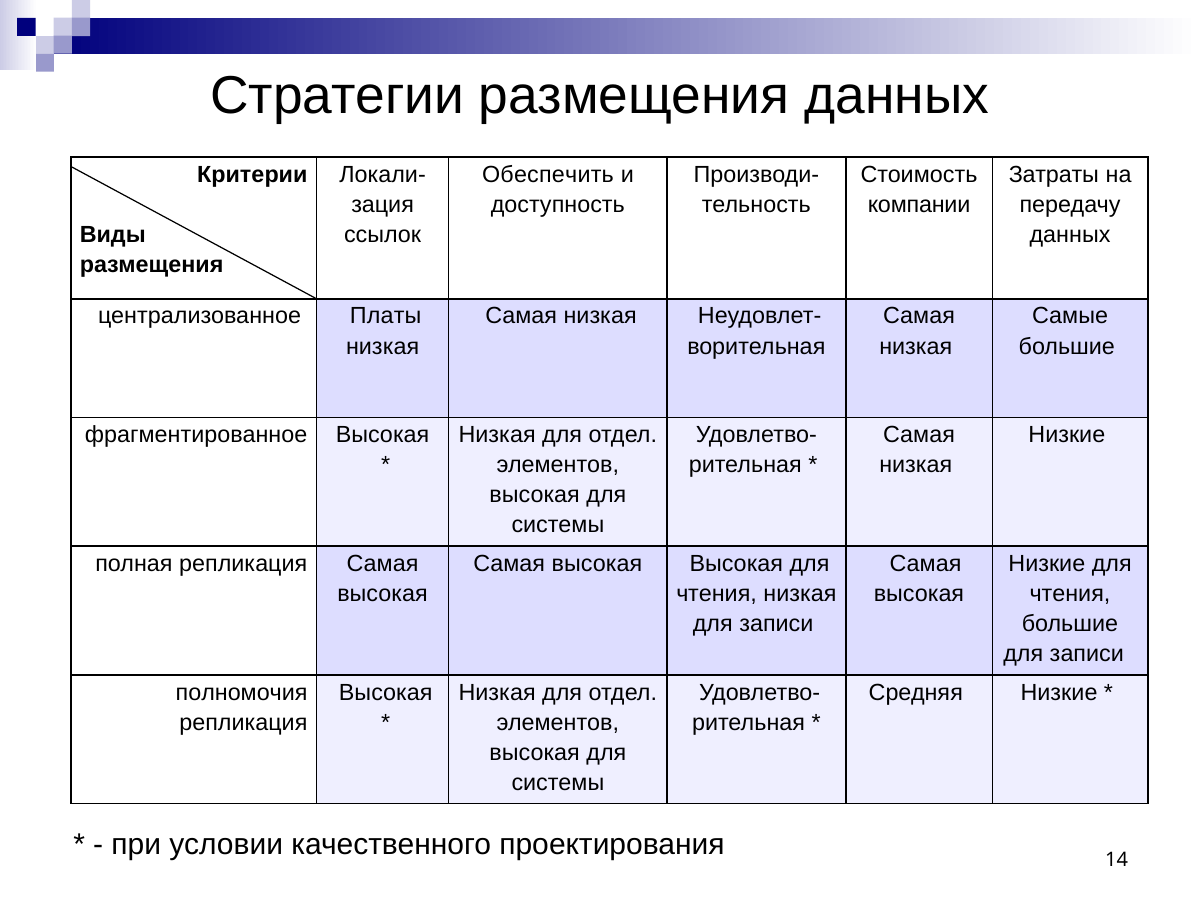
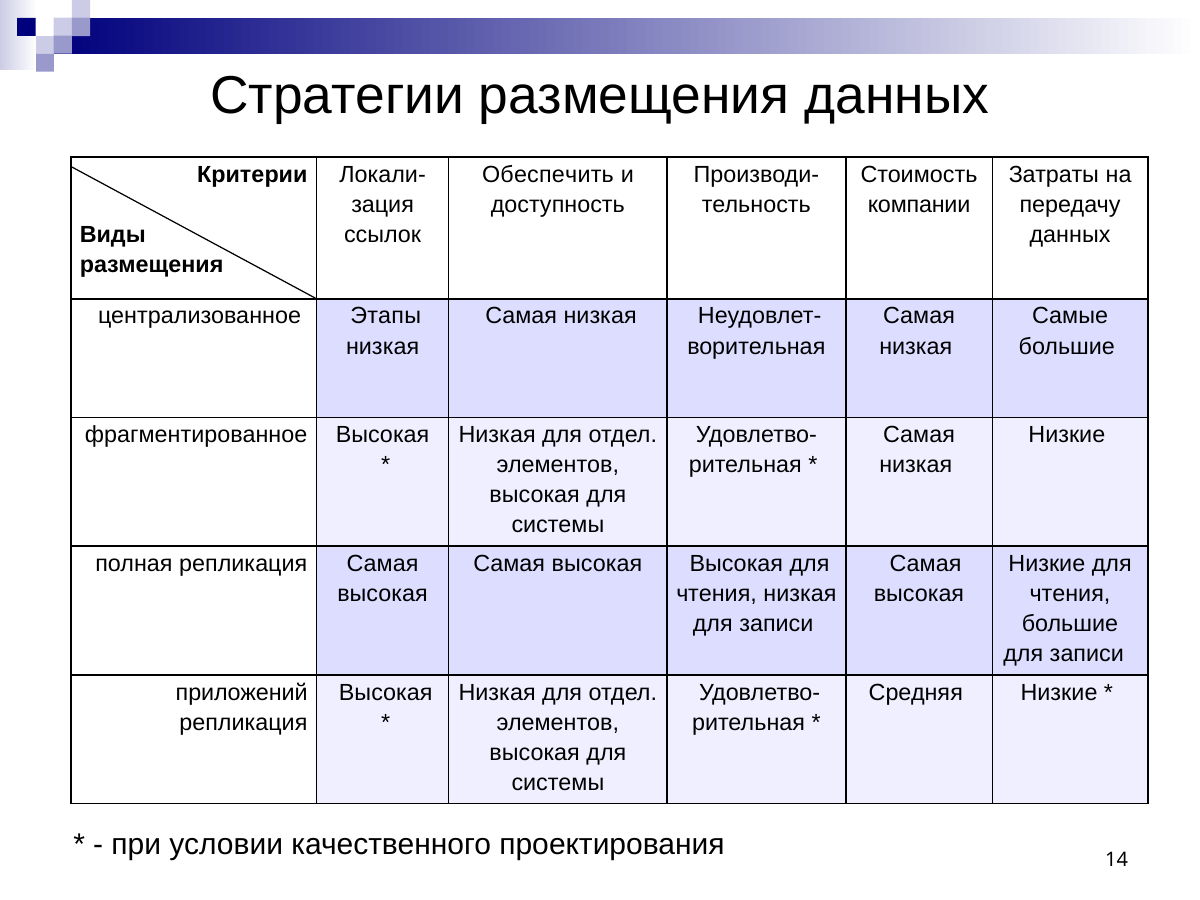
Платы: Платы -> Этапы
полномочия: полномочия -> приложений
